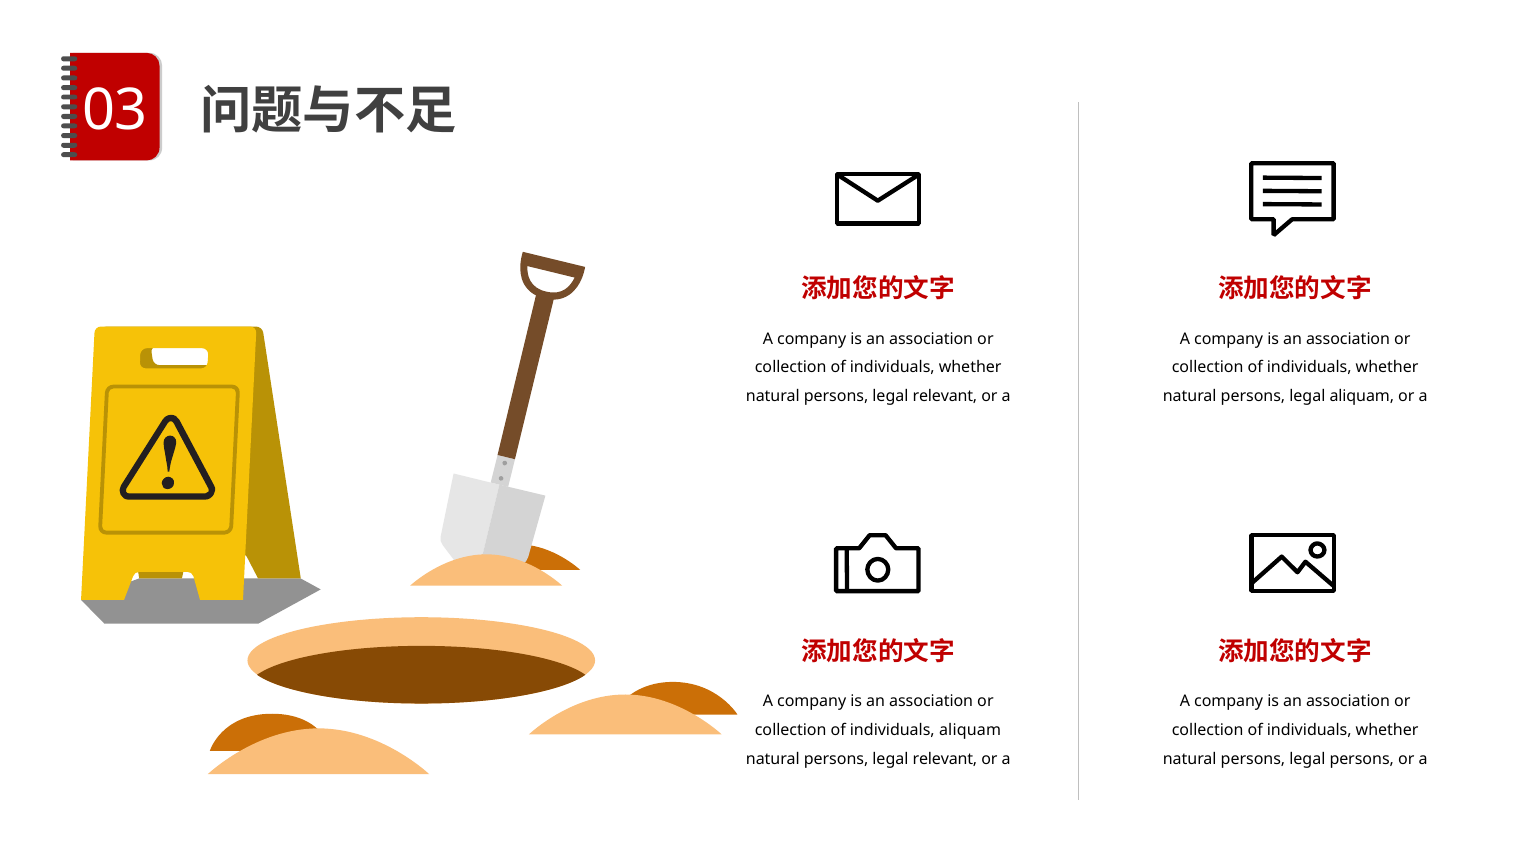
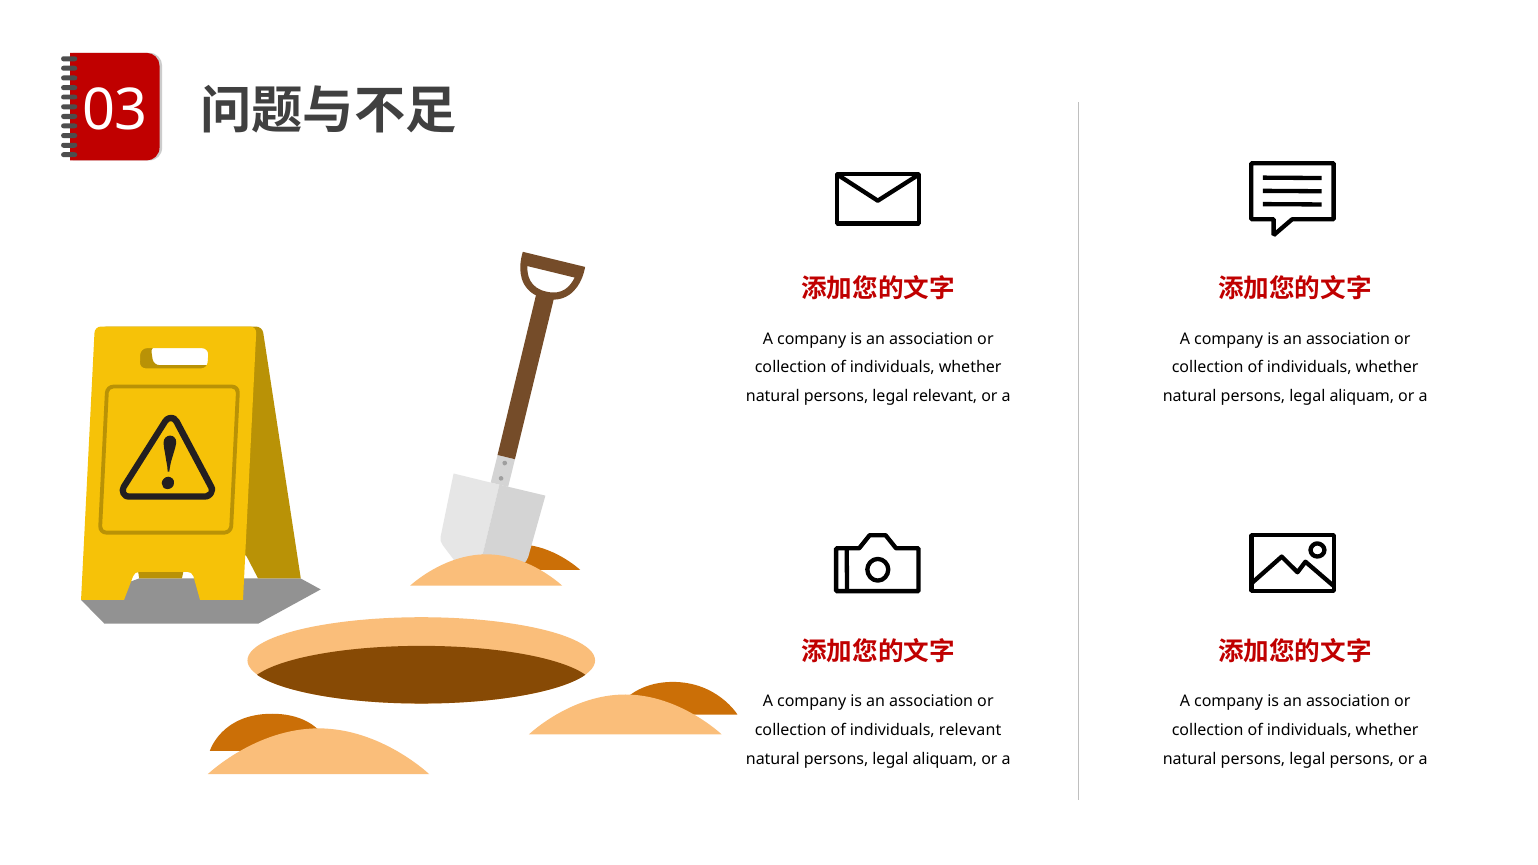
individuals aliquam: aliquam -> relevant
relevant at (945, 759): relevant -> aliquam
